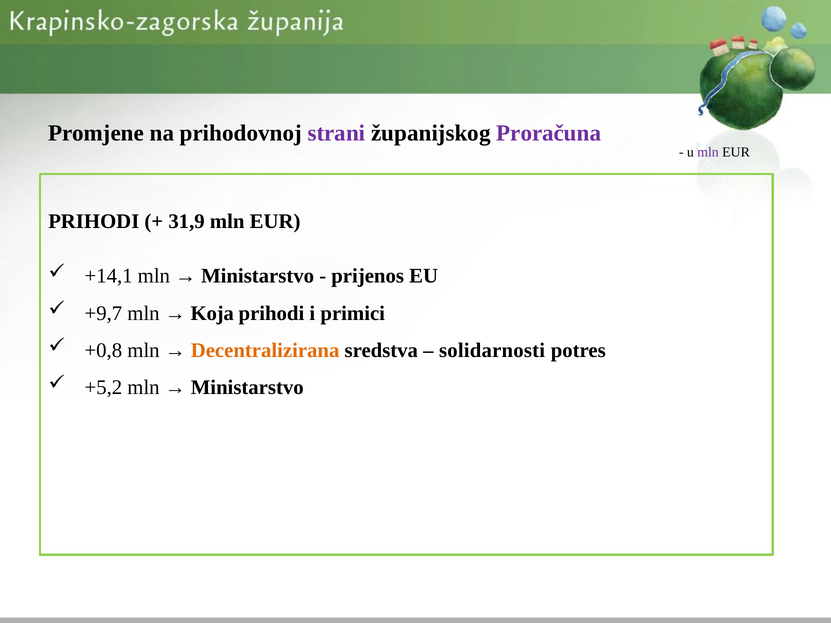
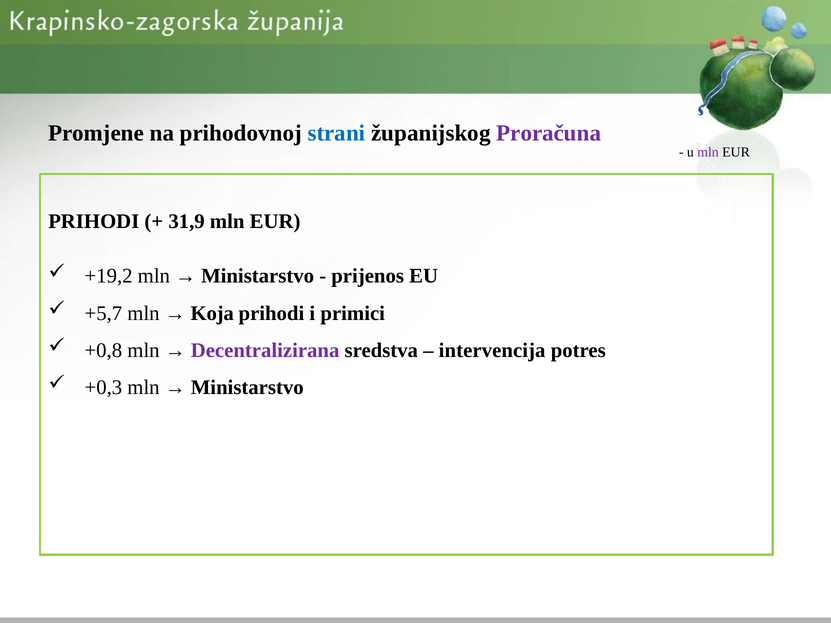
strani colour: purple -> blue
+14,1: +14,1 -> +19,2
+9,7: +9,7 -> +5,7
Decentralizirana colour: orange -> purple
solidarnosti: solidarnosti -> intervencija
+5,2: +5,2 -> +0,3
